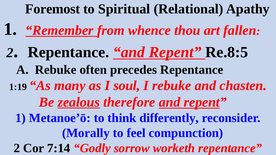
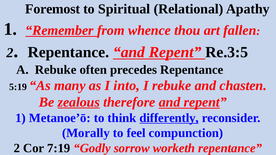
Re.8:5: Re.8:5 -> Re.3:5
1:19: 1:19 -> 5:19
soul: soul -> into
differently underline: none -> present
7:14: 7:14 -> 7:19
